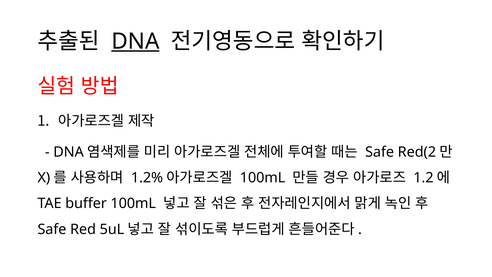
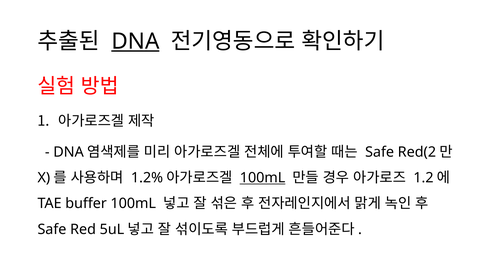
100mL at (263, 178) underline: none -> present
